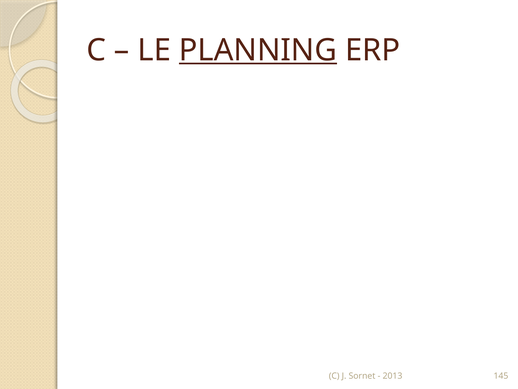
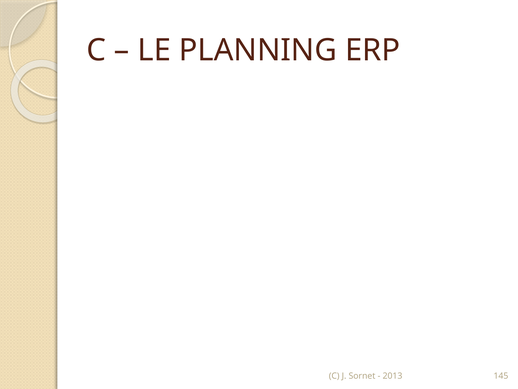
PLANNING underline: present -> none
